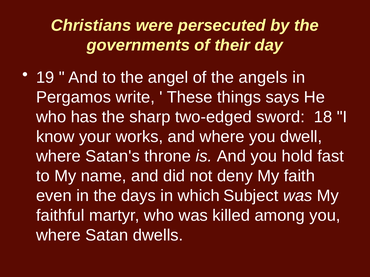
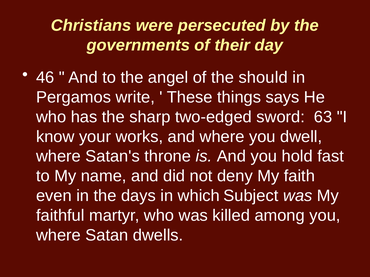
19: 19 -> 46
angels: angels -> should
18: 18 -> 63
